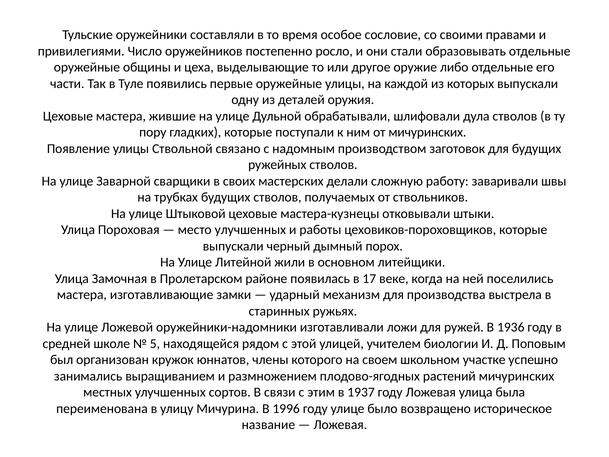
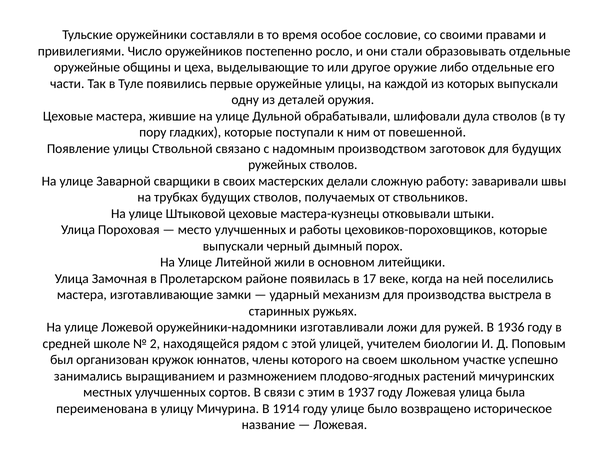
от мичуринских: мичуринских -> повешенной
5: 5 -> 2
1996: 1996 -> 1914
